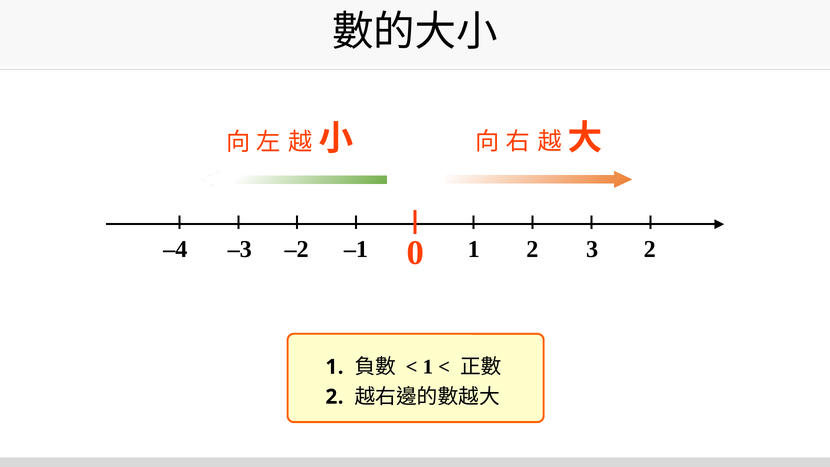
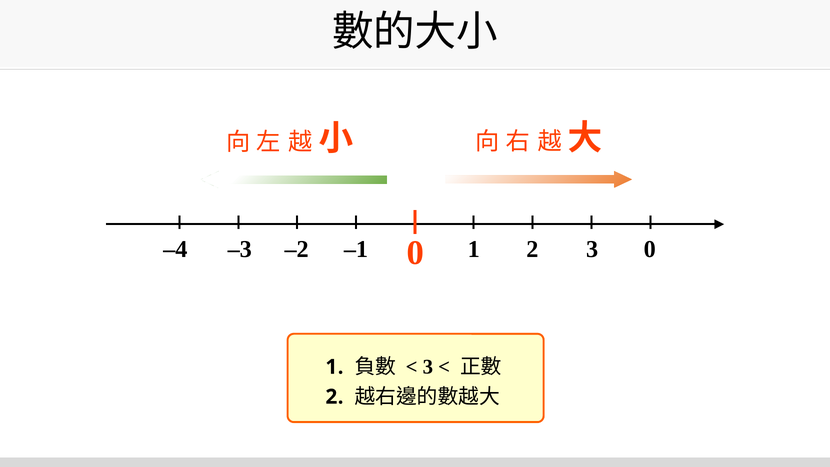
2 at (650, 249): 2 -> 0
1 at (428, 367): 1 -> 3
